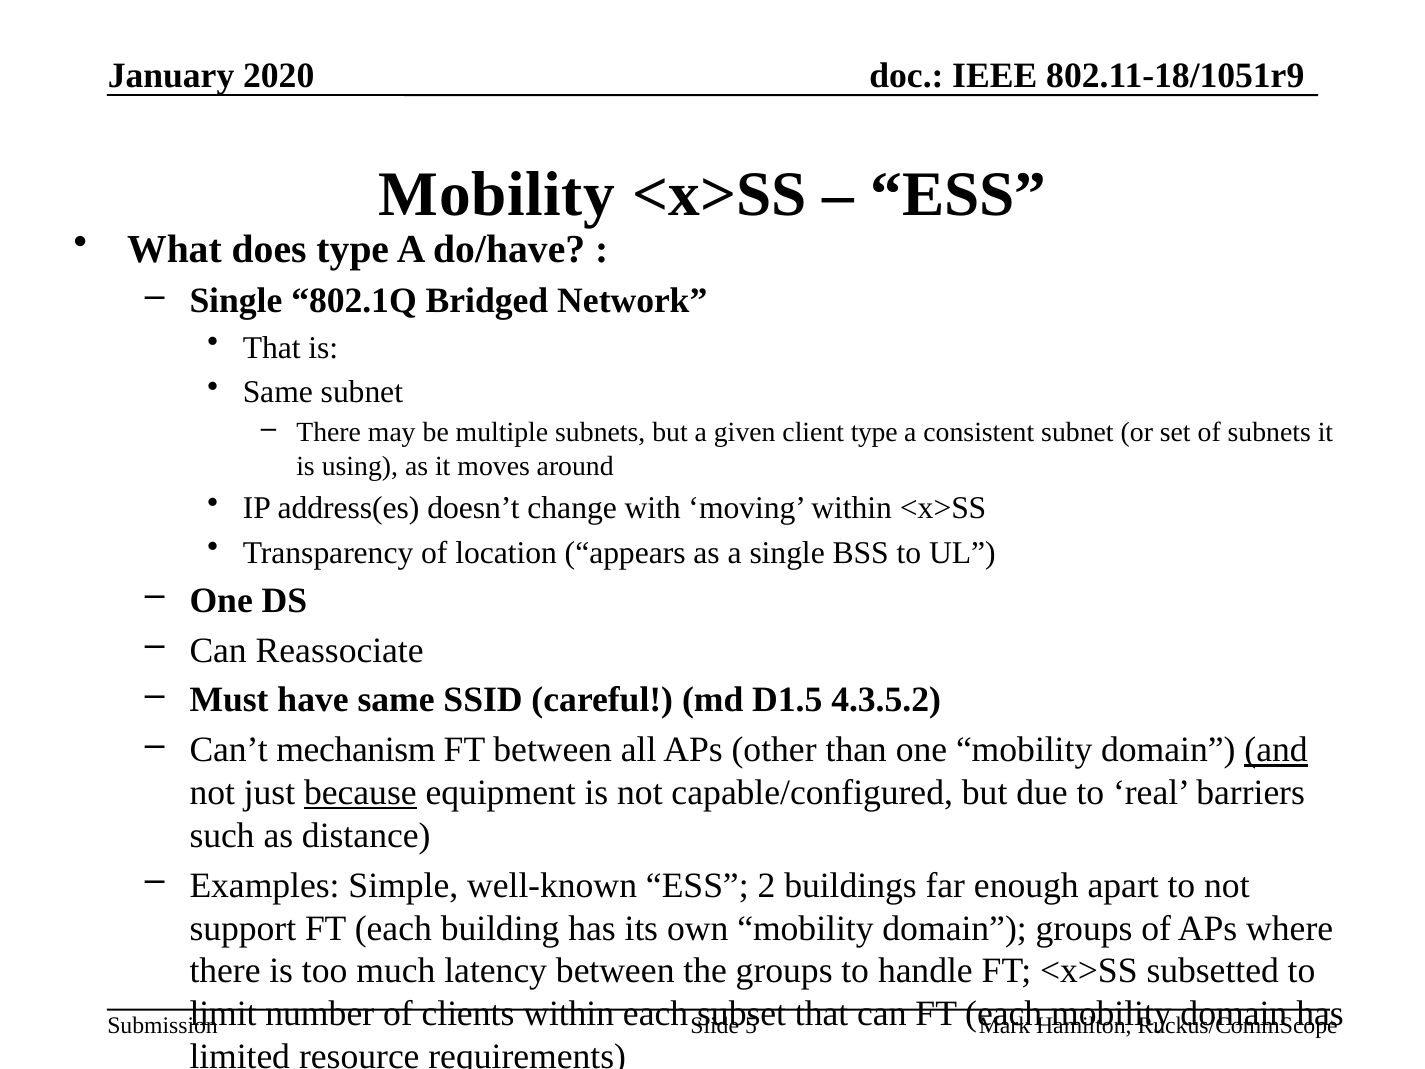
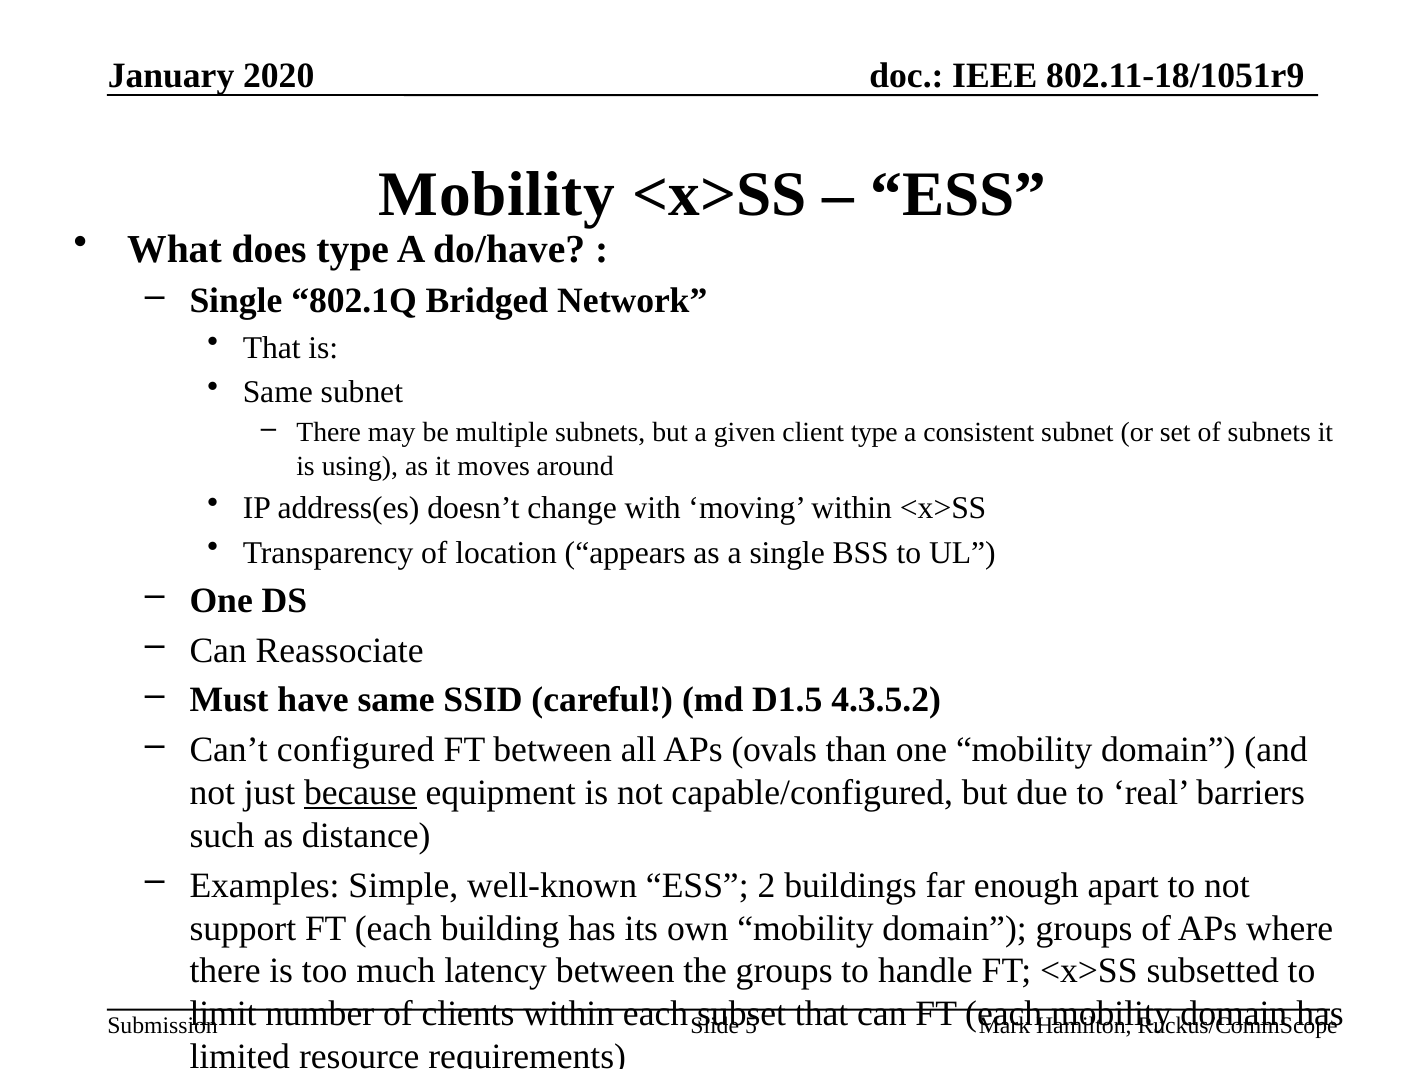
mechanism: mechanism -> configured
other: other -> ovals
and underline: present -> none
